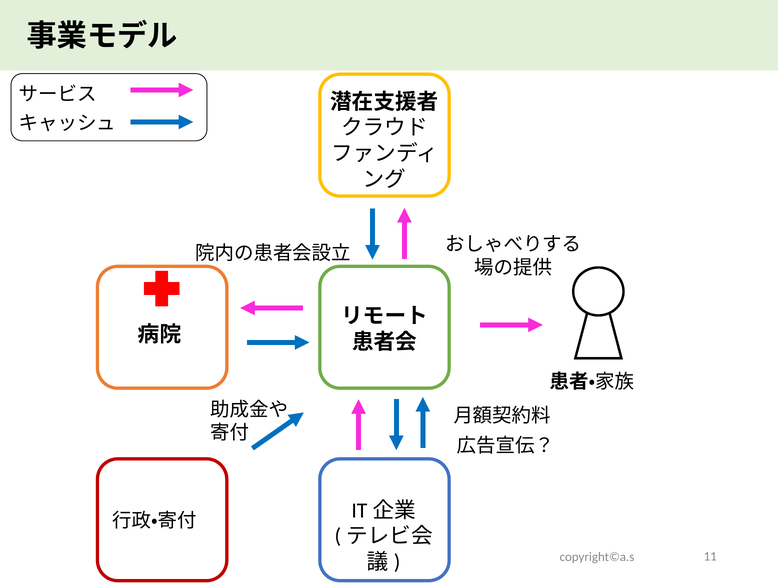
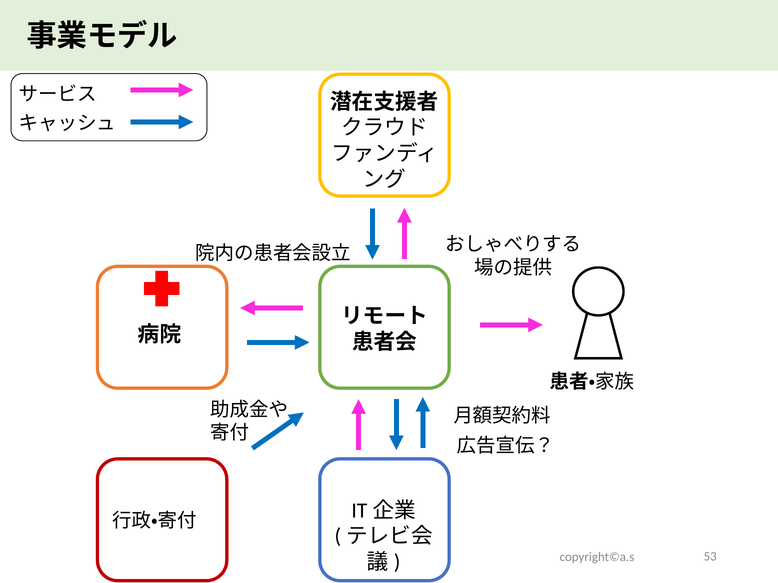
11: 11 -> 53
